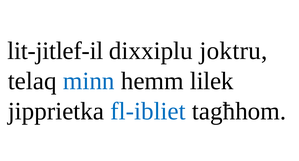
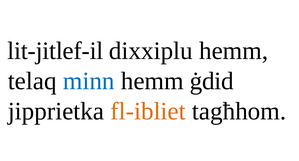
dixxiplu joktru: joktru -> hemm
lilek: lilek -> ġdid
fl-ibliet colour: blue -> orange
